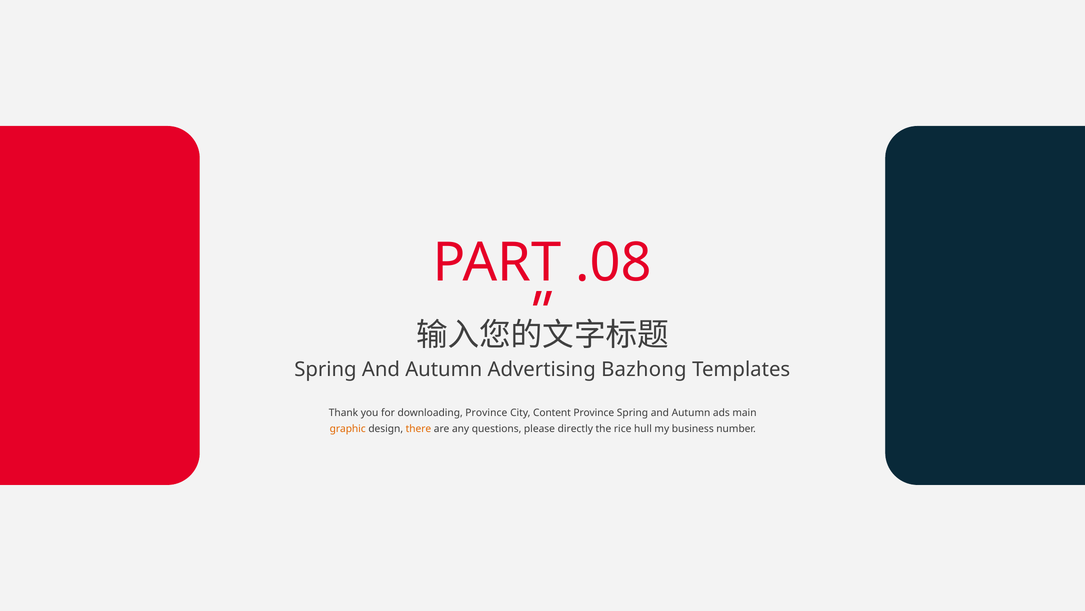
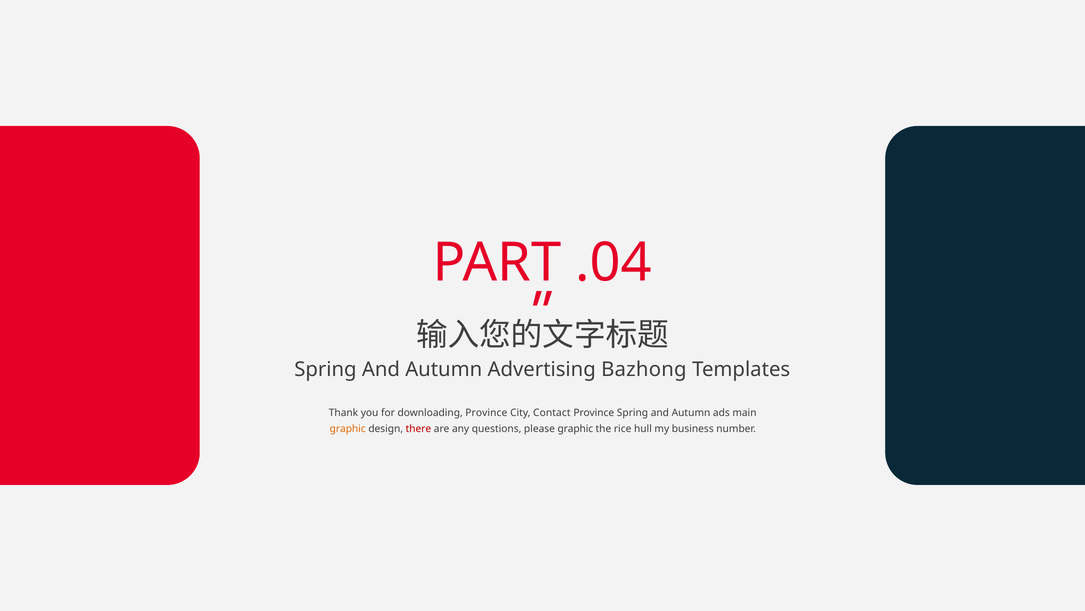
.08: .08 -> .04
Content: Content -> Contact
there colour: orange -> red
please directly: directly -> graphic
